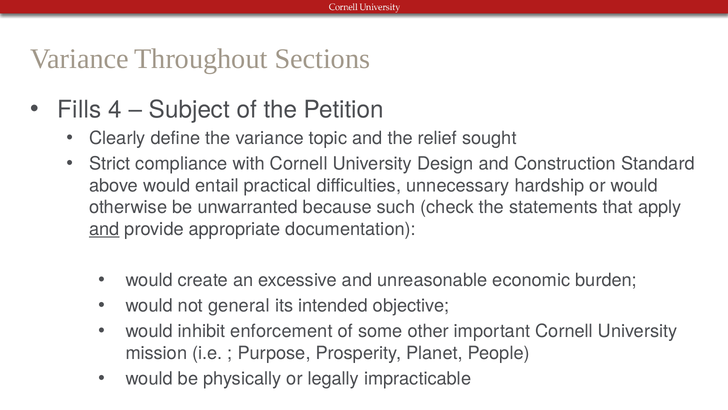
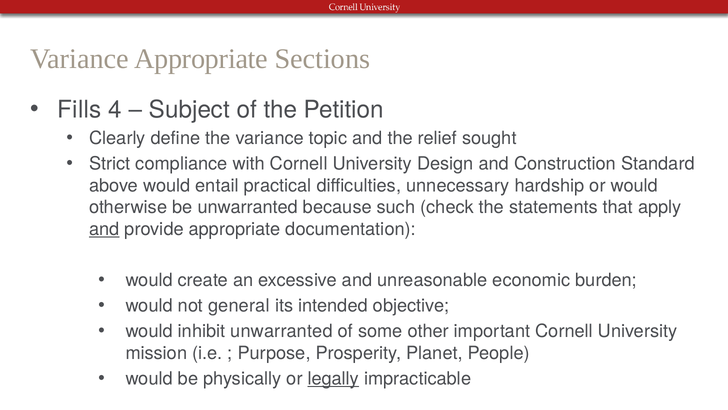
Variance Throughout: Throughout -> Appropriate
inhibit enforcement: enforcement -> unwarranted
legally underline: none -> present
